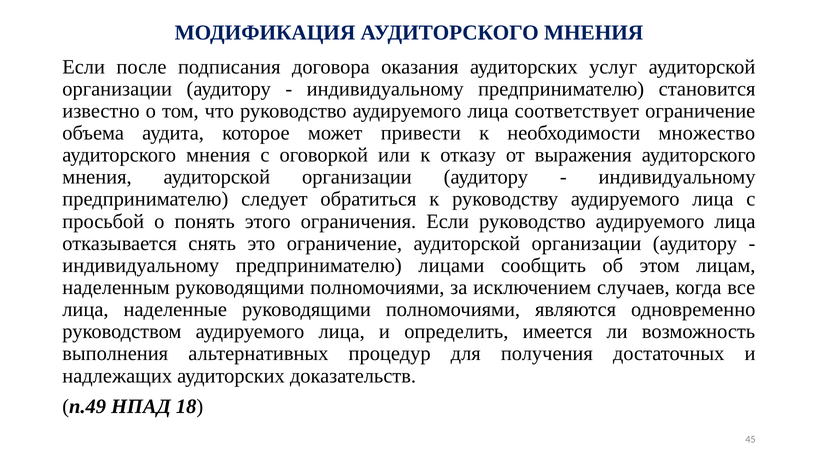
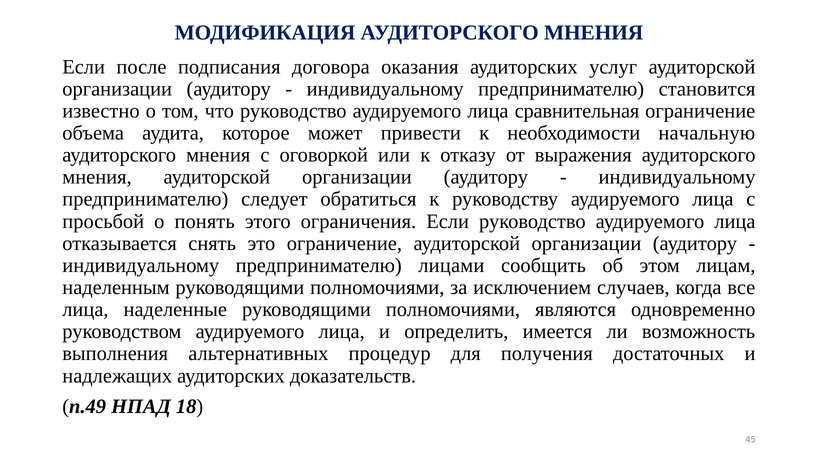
соответствует: соответствует -> сравнительная
множество: множество -> начальную
